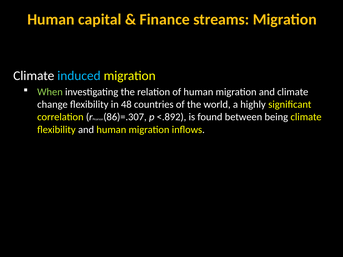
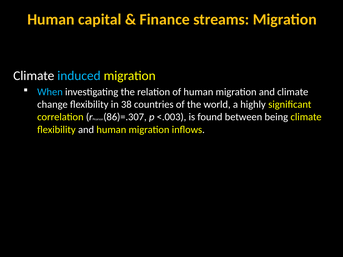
When colour: light green -> light blue
48: 48 -> 38
<.892: <.892 -> <.003
